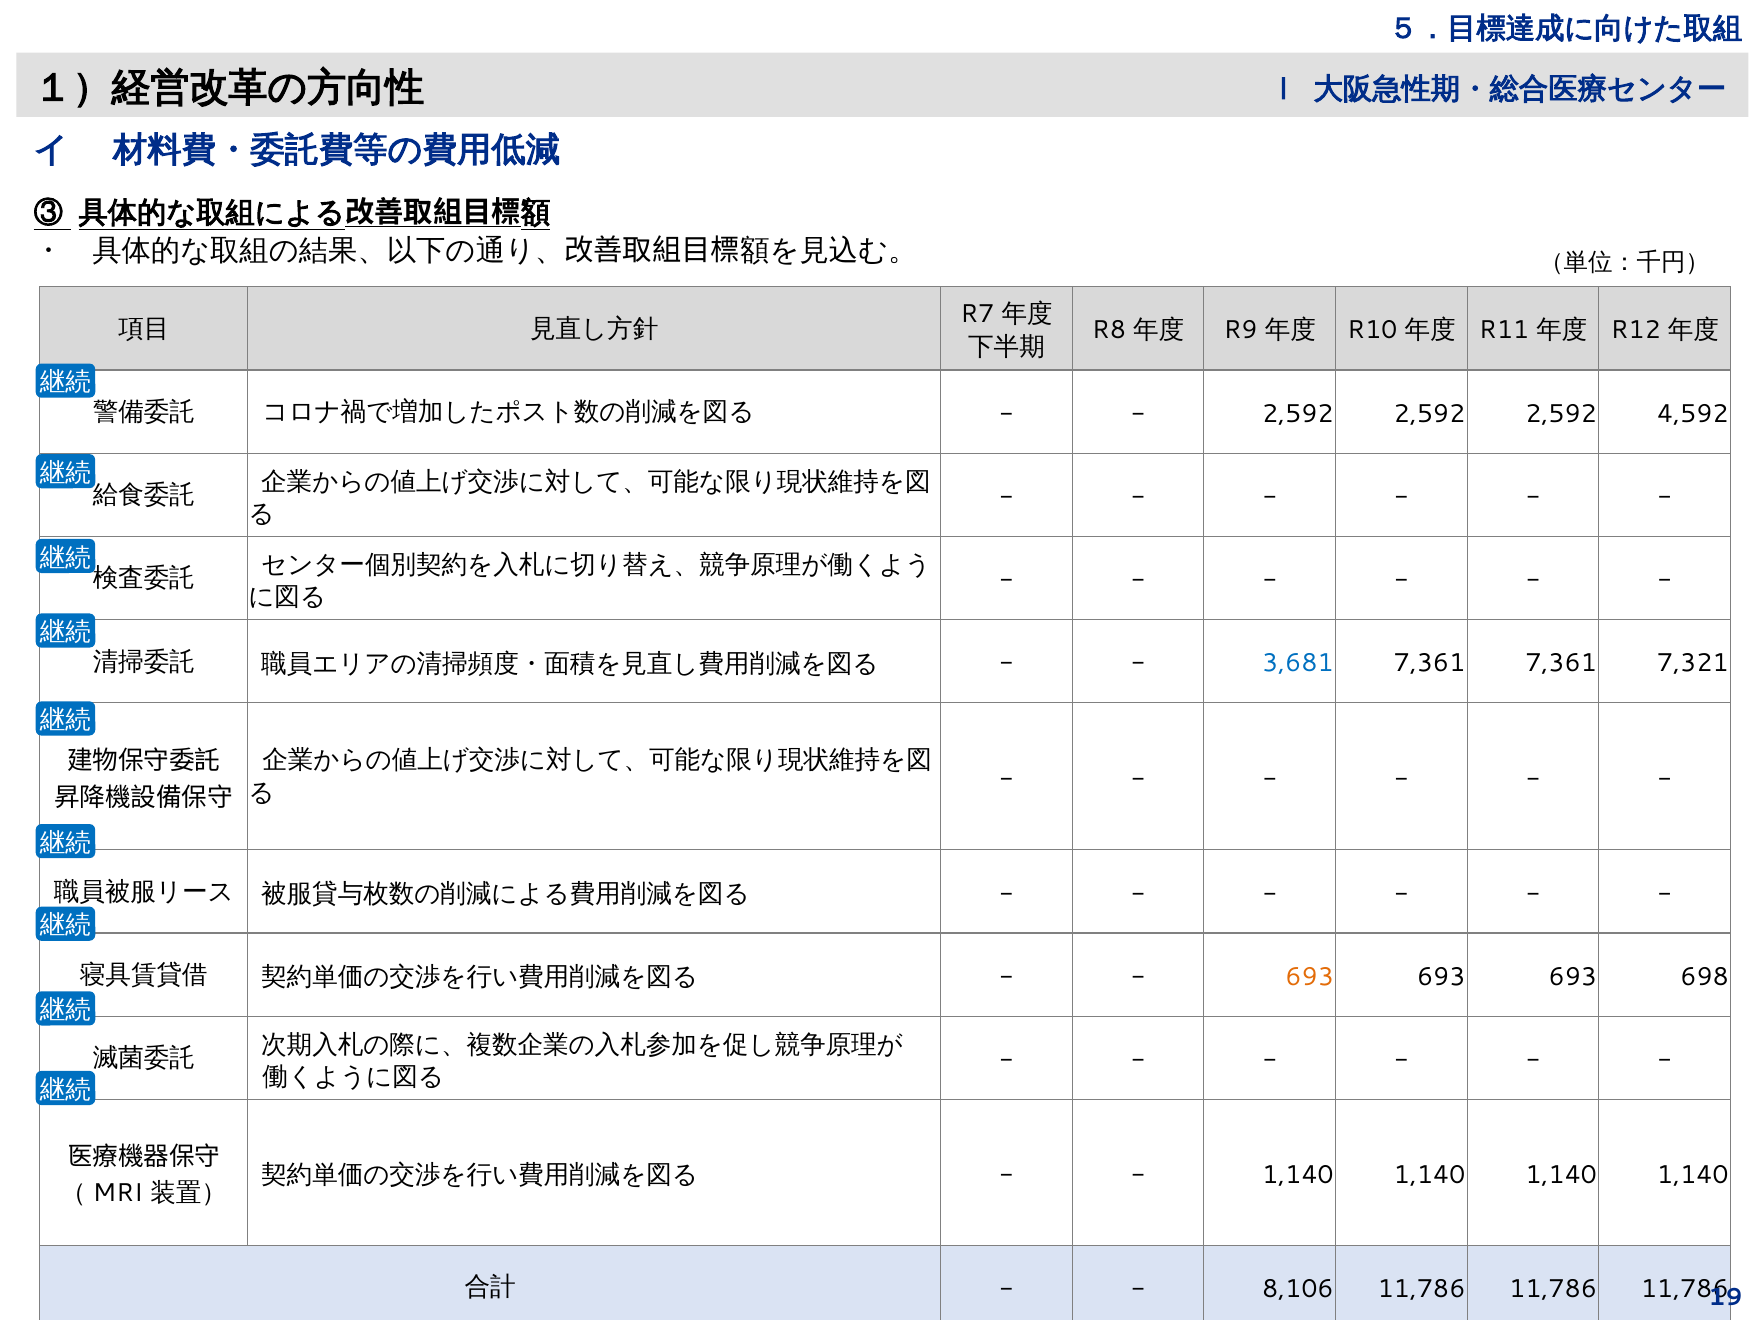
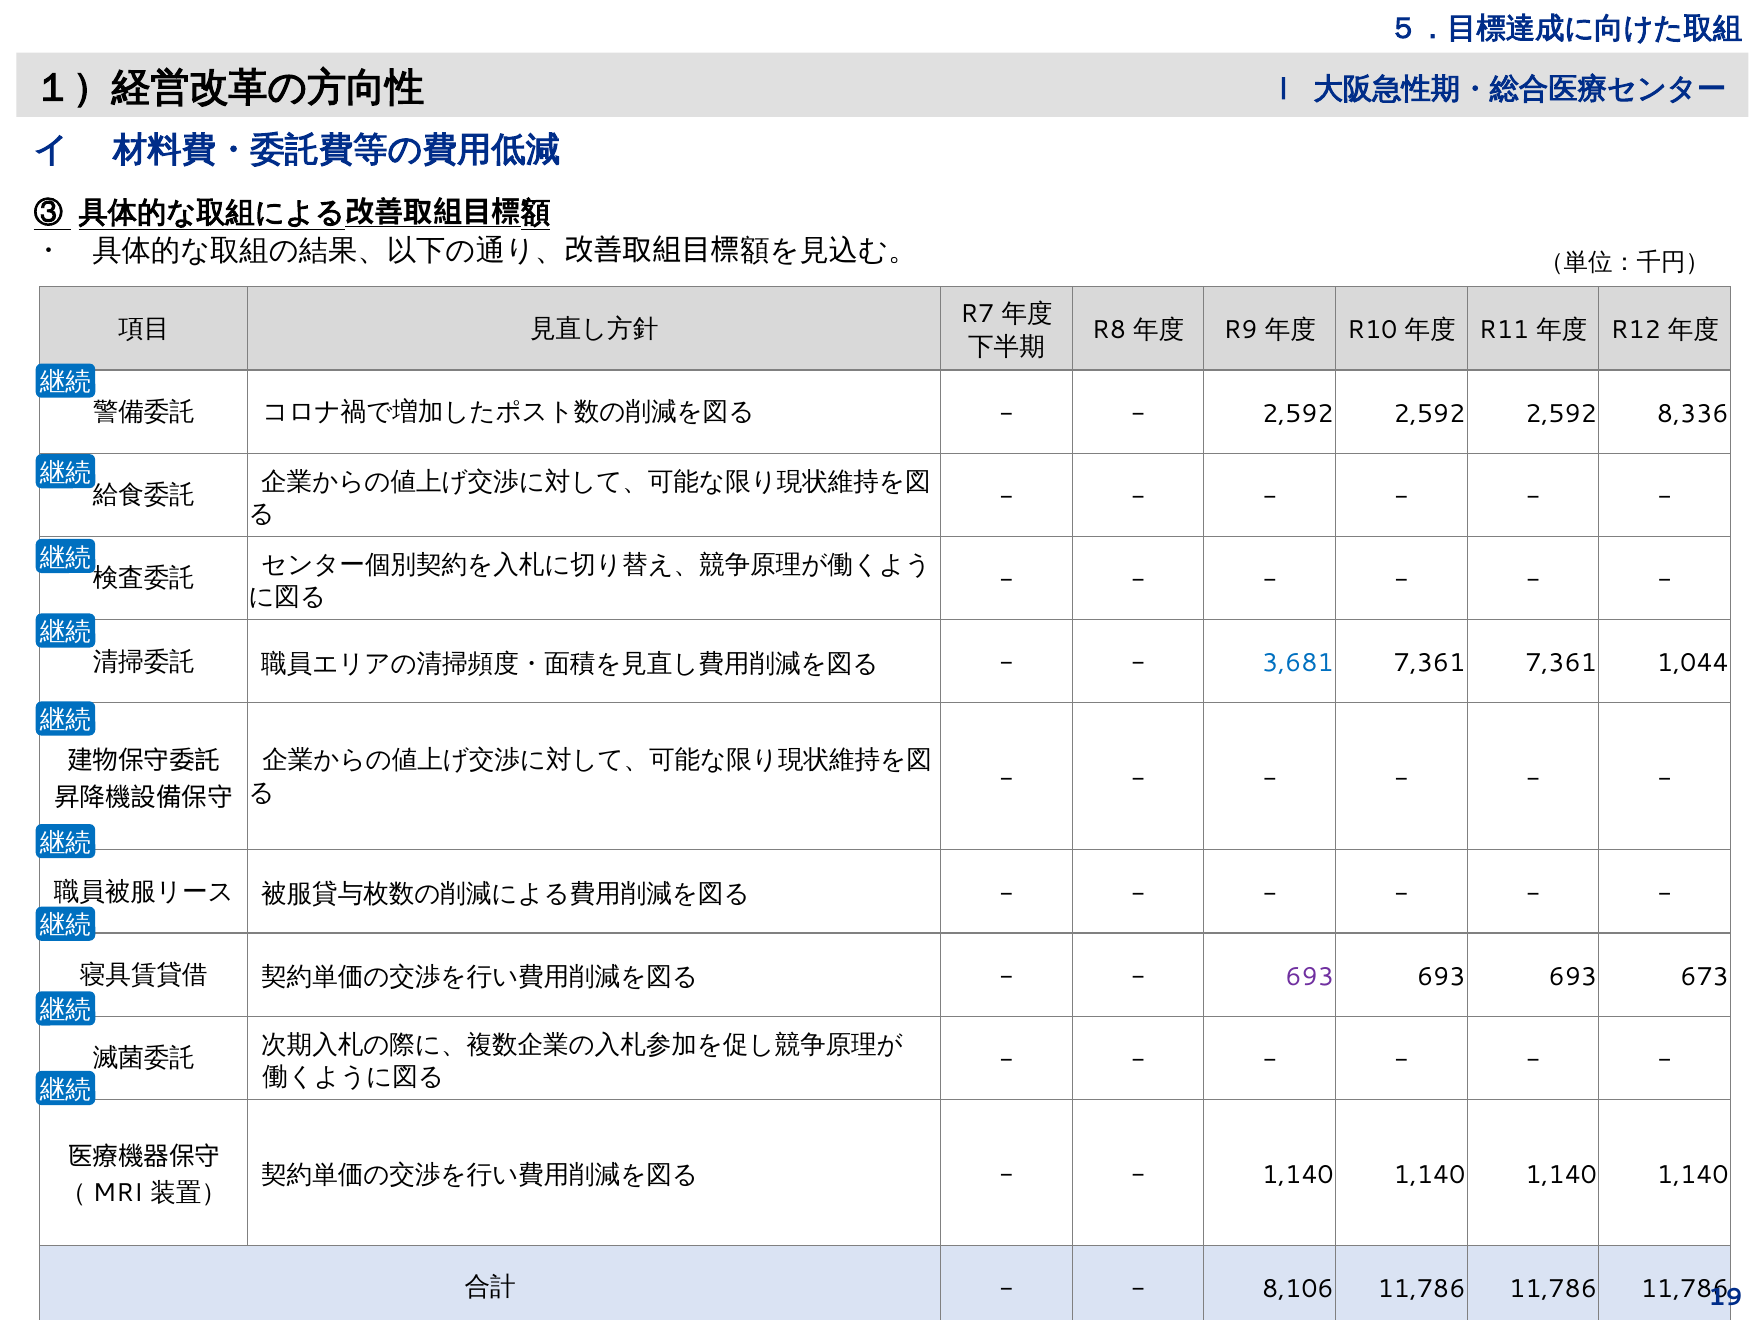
4,592: 4,592 -> 8,336
7,321: 7,321 -> 1,044
693 at (1310, 977) colour: orange -> purple
698: 698 -> 673
